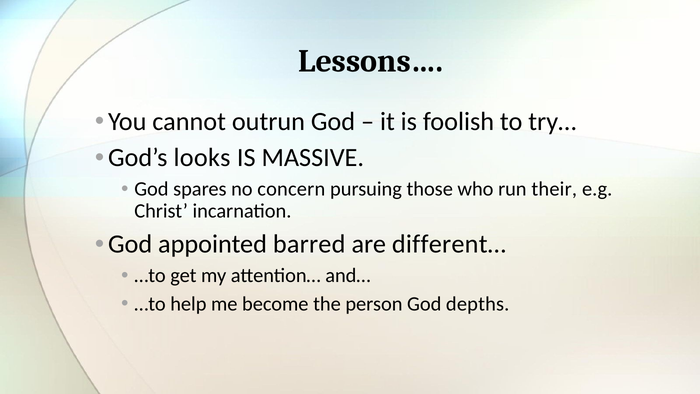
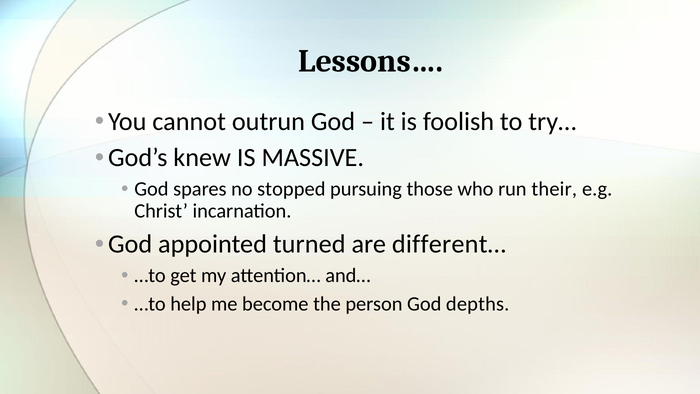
looks: looks -> knew
concern: concern -> stopped
barred: barred -> turned
